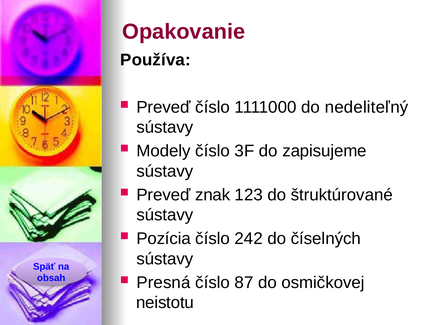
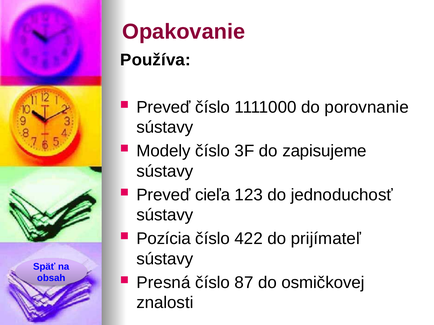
nedeliteľný: nedeliteľný -> porovnanie
znak: znak -> cieľa
štruktúrované: štruktúrované -> jednoduchosť
242: 242 -> 422
číselných: číselných -> prijímateľ
neistotu: neistotu -> znalosti
